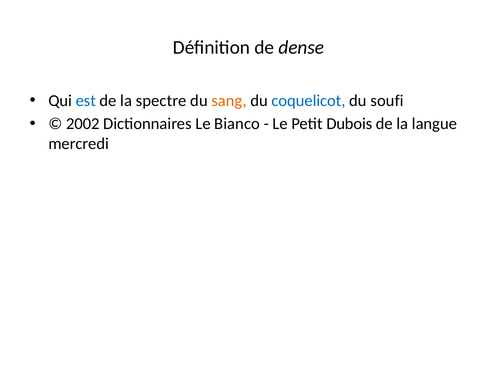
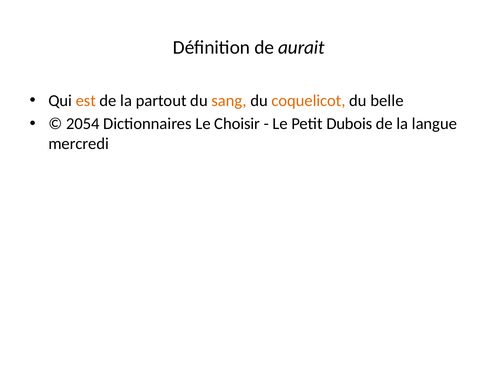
dense: dense -> aurait
est colour: blue -> orange
spectre: spectre -> partout
coquelicot colour: blue -> orange
soufi: soufi -> belle
2002: 2002 -> 2054
Bianco: Bianco -> Choisir
